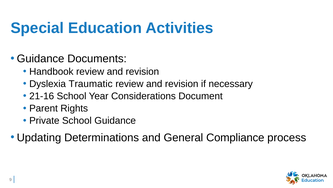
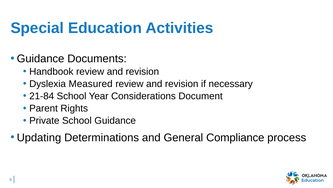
Traumatic: Traumatic -> Measured
21-16: 21-16 -> 21-84
